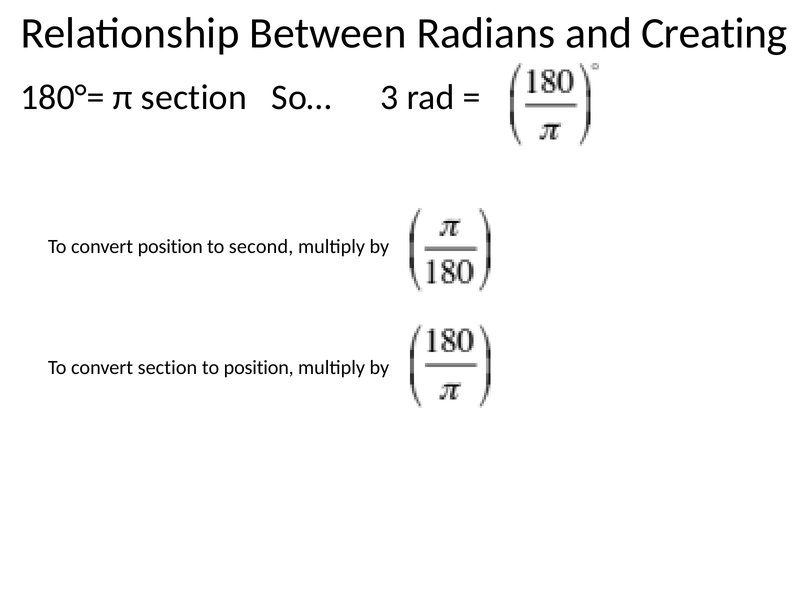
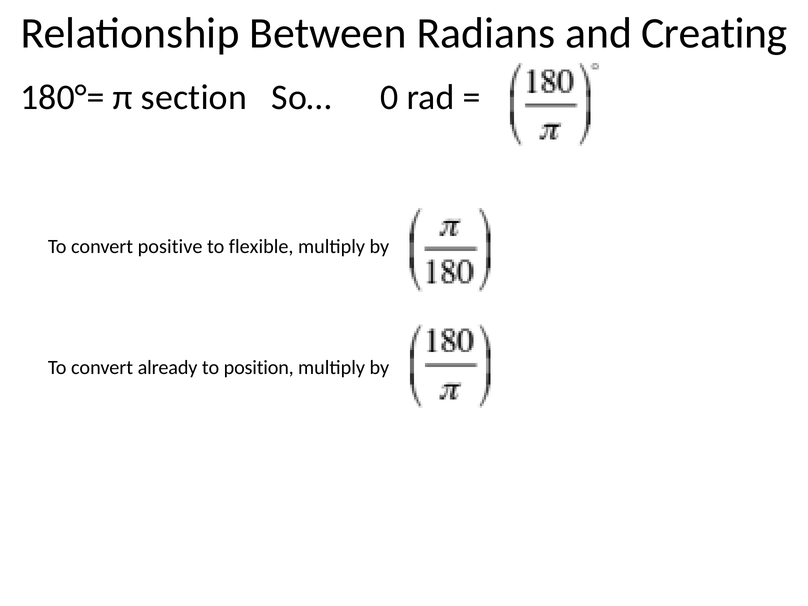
3: 3 -> 0
convert position: position -> positive
second: second -> flexible
convert section: section -> already
